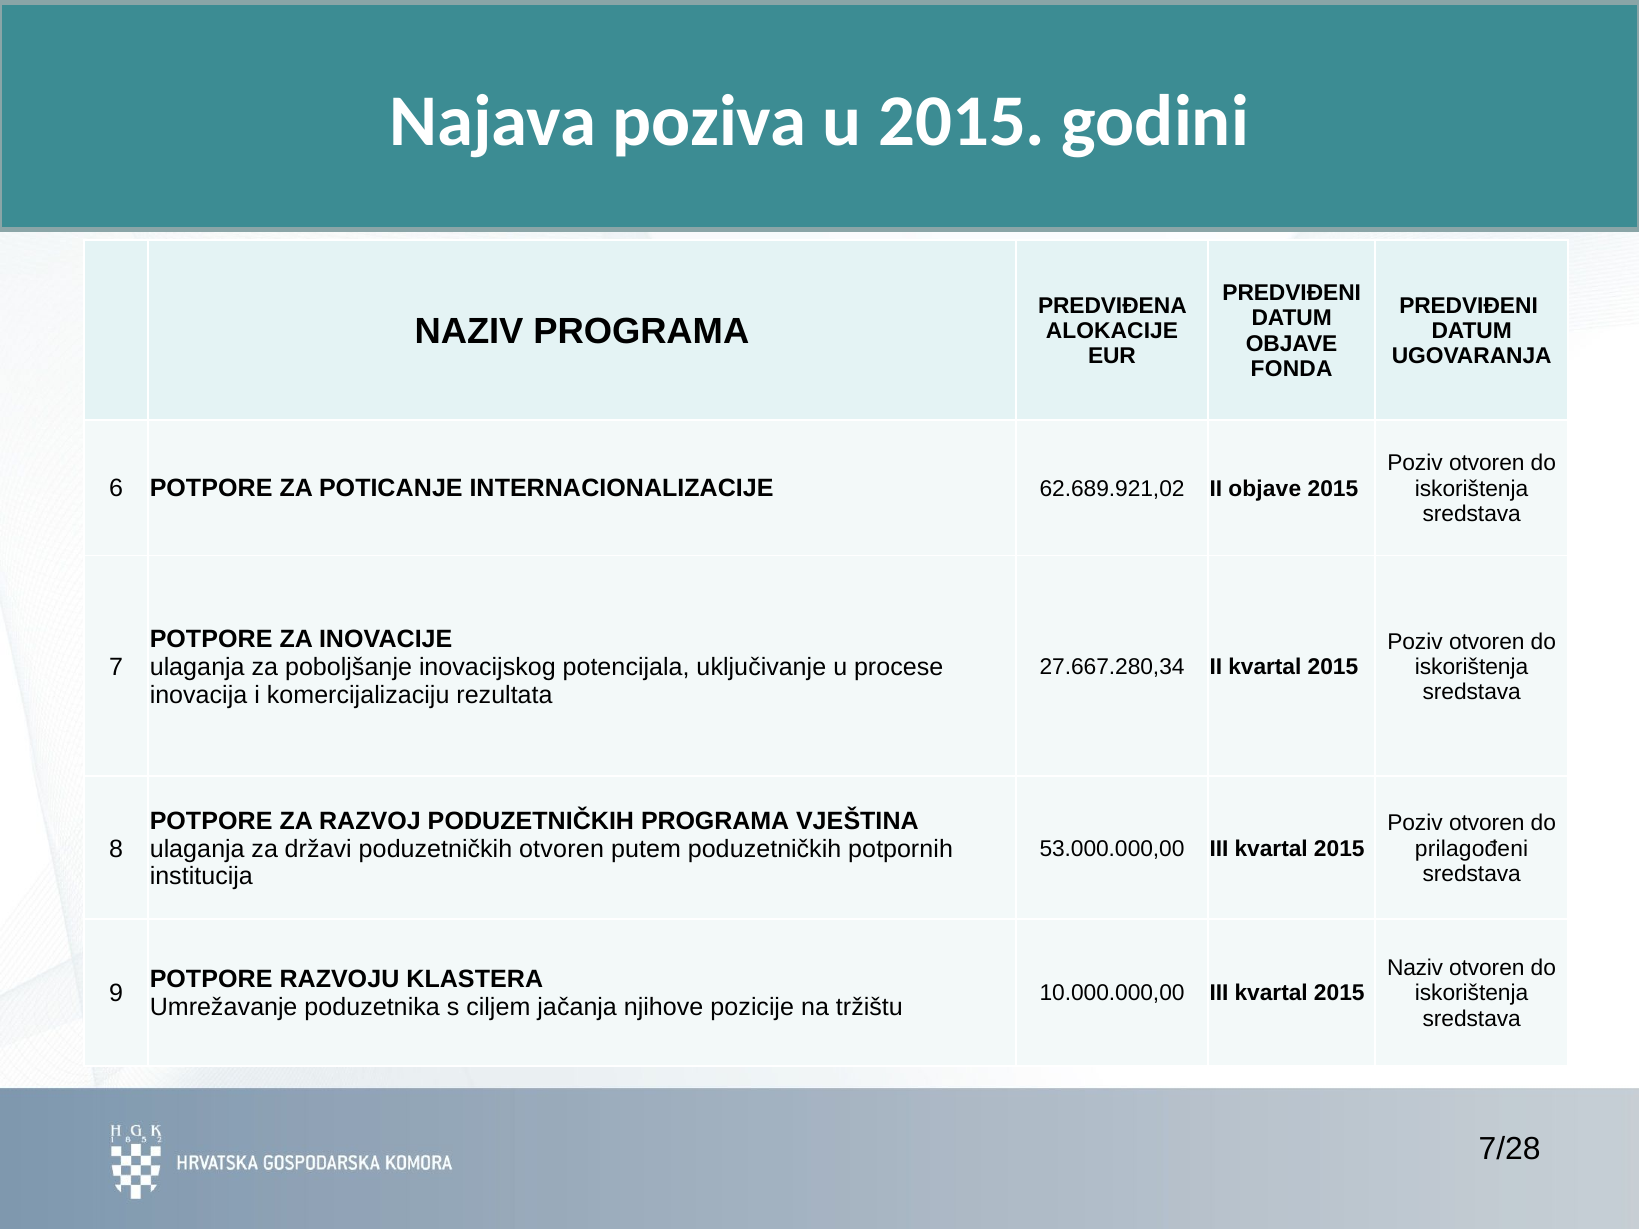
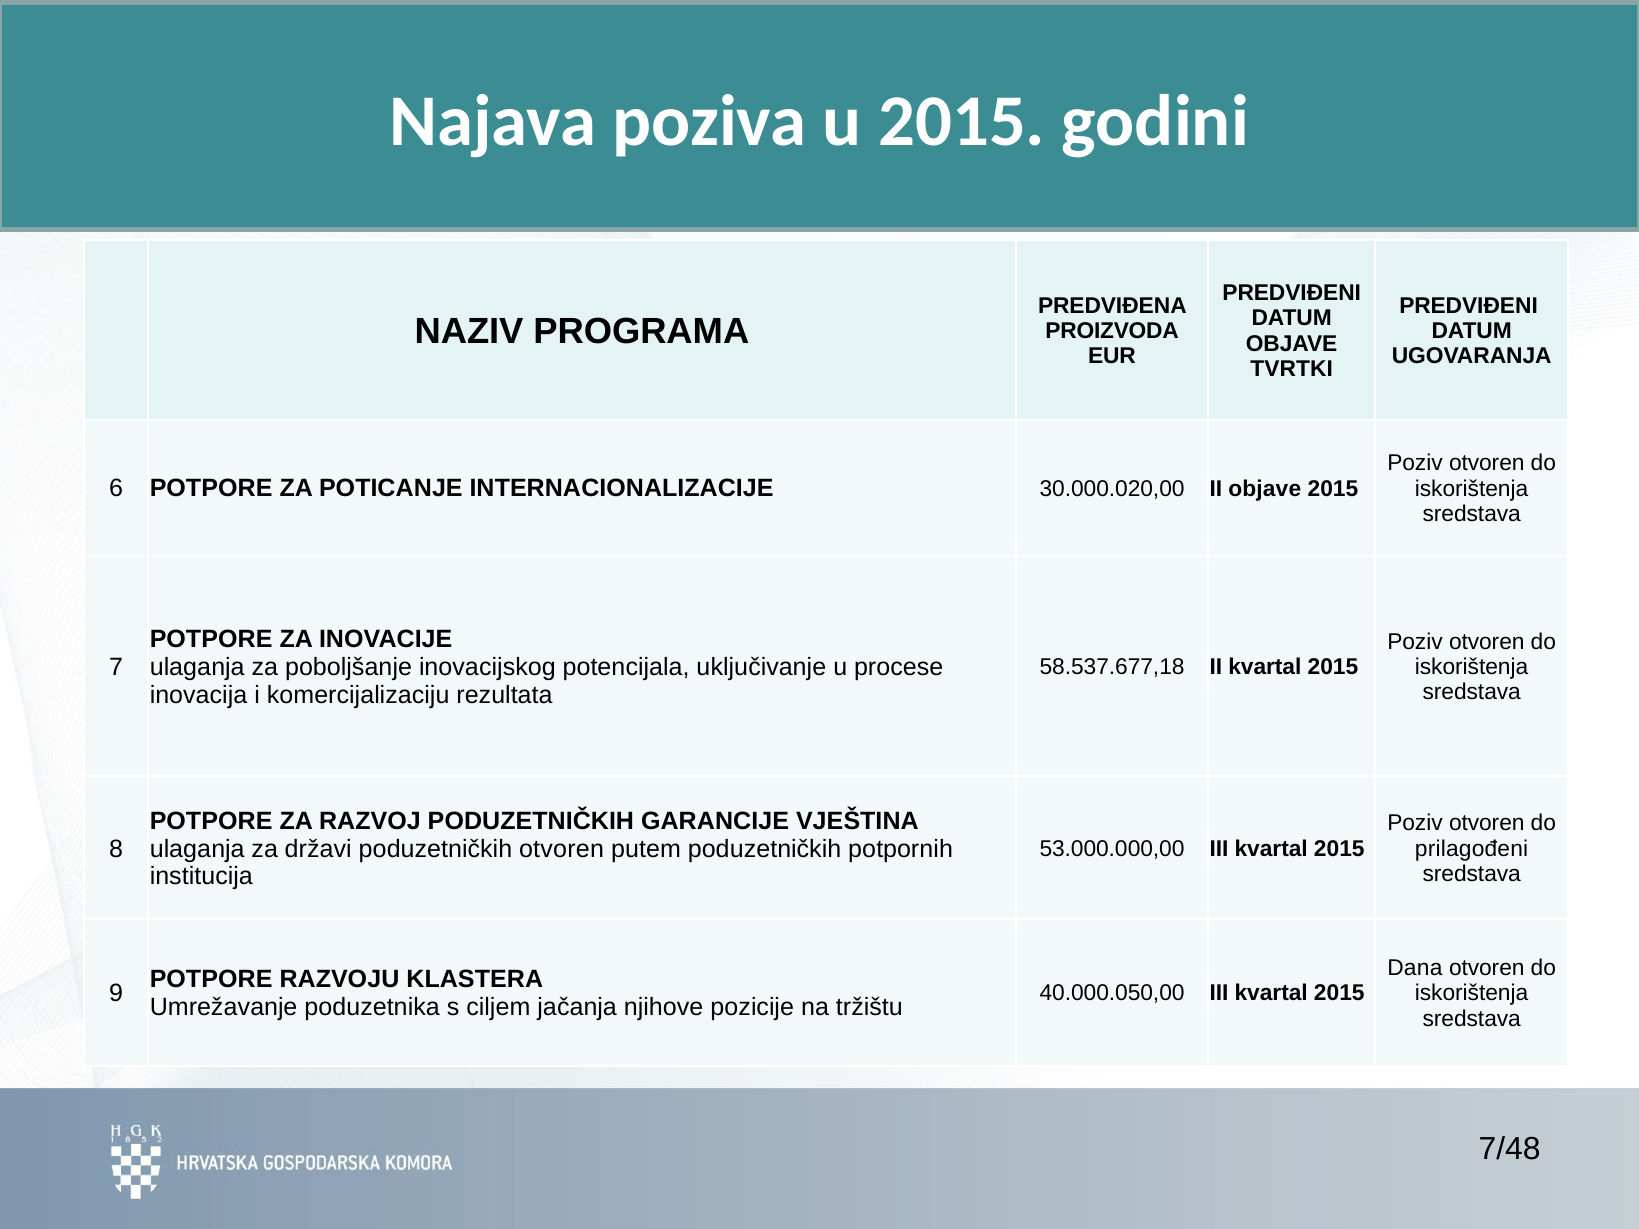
ALOKACIJE: ALOKACIJE -> PROIZVODA
FONDA: FONDA -> TVRTKI
62.689.921,02: 62.689.921,02 -> 30.000.020,00
27.667.280,34: 27.667.280,34 -> 58.537.677,18
PODUZETNIČKIH PROGRAMA: PROGRAMA -> GARANCIJE
Naziv at (1415, 968): Naziv -> Dana
10.000.000,00: 10.000.000,00 -> 40.000.050,00
7/28: 7/28 -> 7/48
